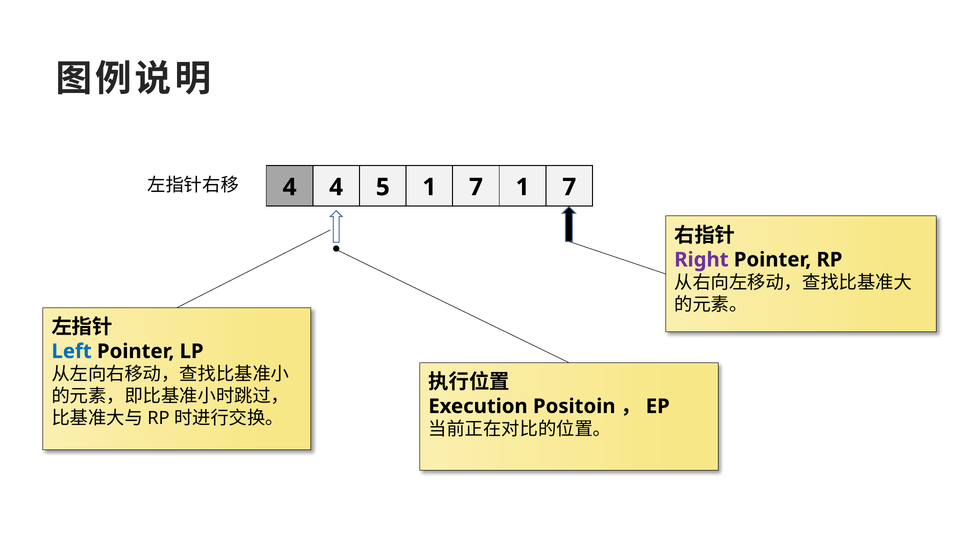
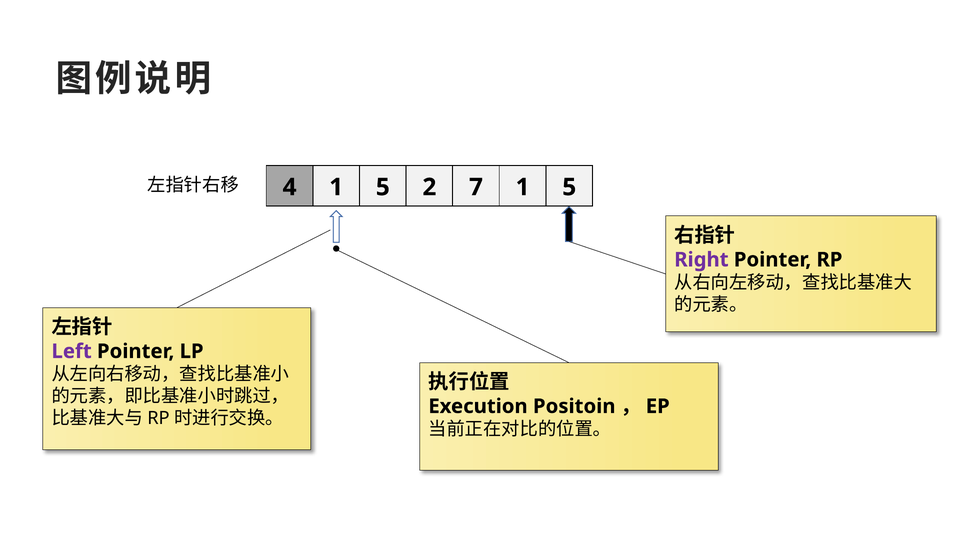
4 4: 4 -> 1
5 1: 1 -> 2
7 1 7: 7 -> 5
Left colour: blue -> purple
